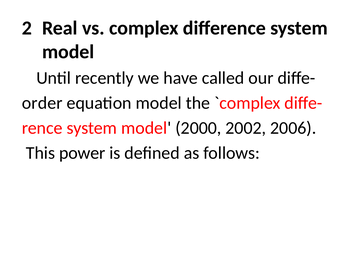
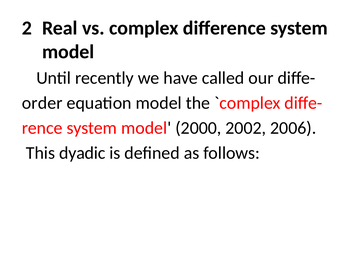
power: power -> dyadic
